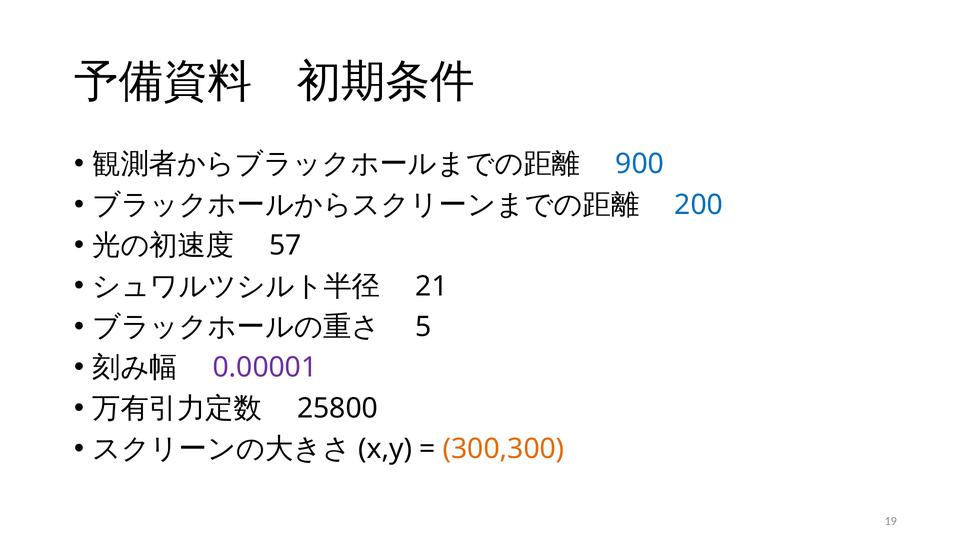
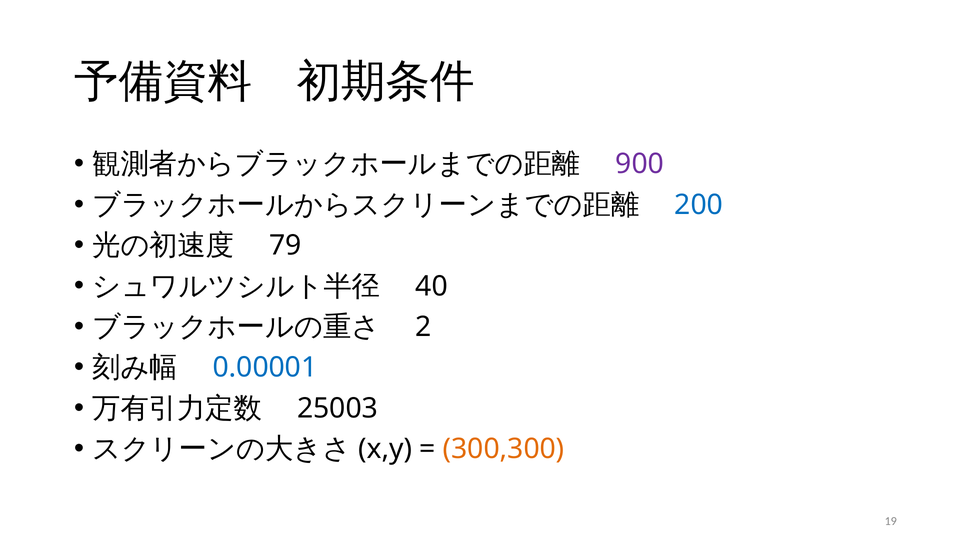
900 colour: blue -> purple
57: 57 -> 79
21: 21 -> 40
5: 5 -> 2
0.00001 colour: purple -> blue
25800: 25800 -> 25003
